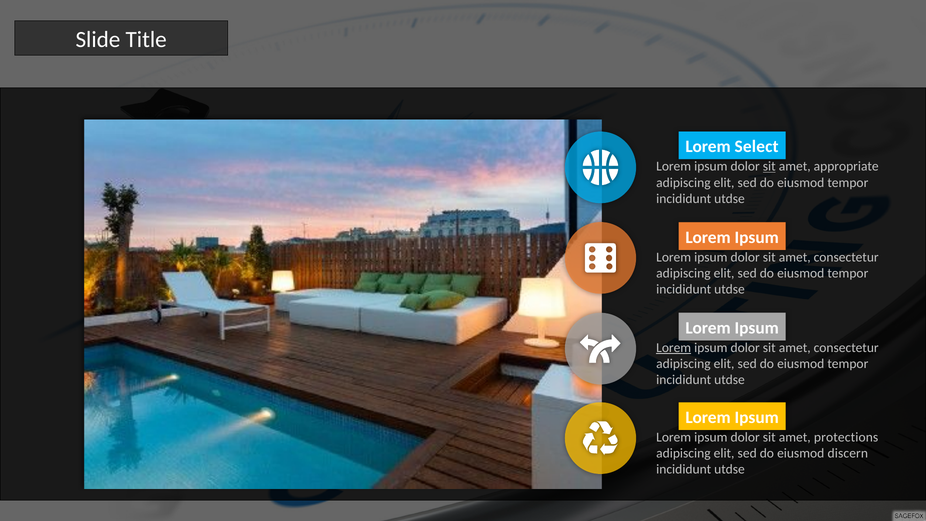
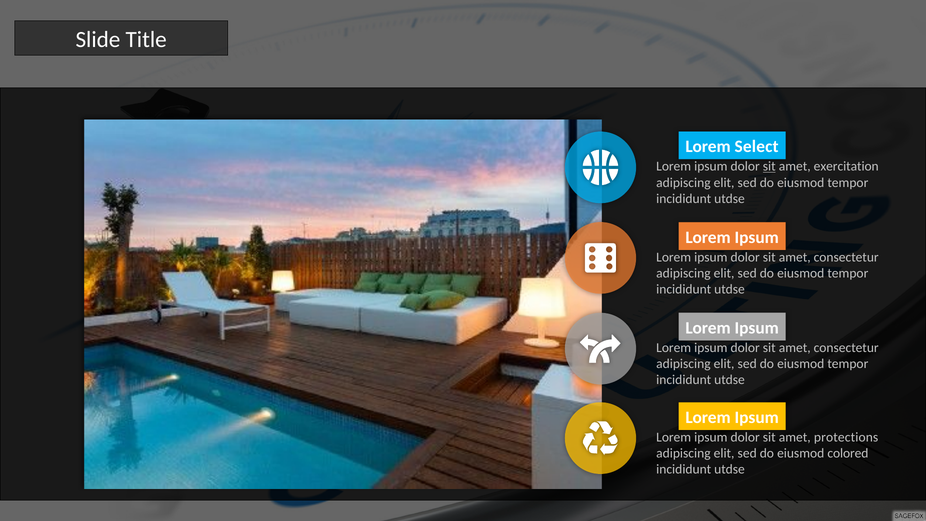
appropriate: appropriate -> exercitation
Lorem at (674, 347) underline: present -> none
discern: discern -> colored
